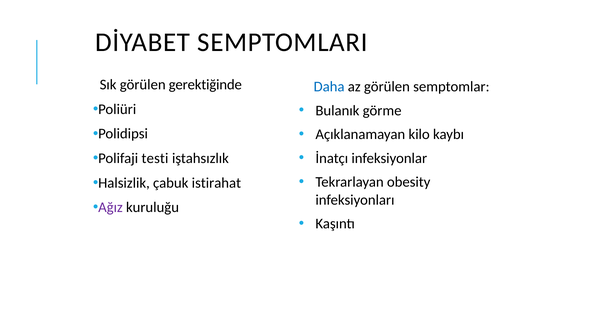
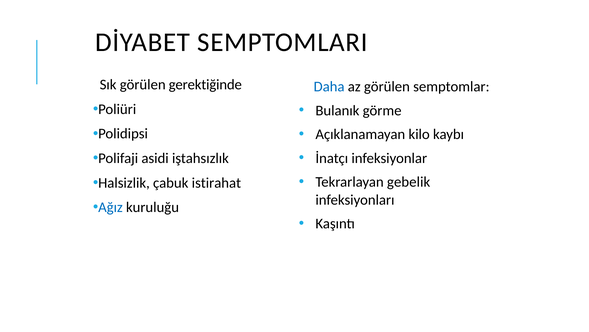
testi: testi -> asidi
obesity: obesity -> gebelik
Ağız colour: purple -> blue
